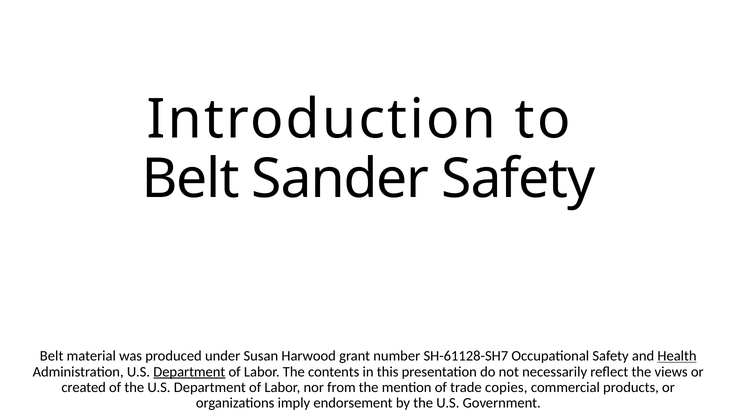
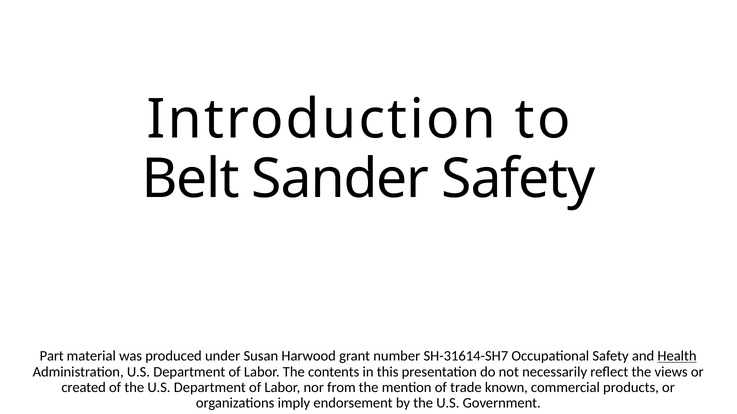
Belt at (52, 356): Belt -> Part
SH-61128-SH7: SH-61128-SH7 -> SH-31614-SH7
Department at (189, 372) underline: present -> none
copies: copies -> known
